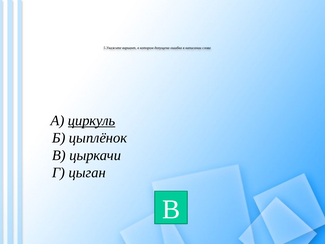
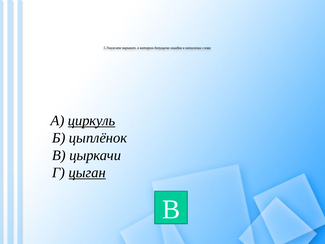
цыган underline: none -> present
